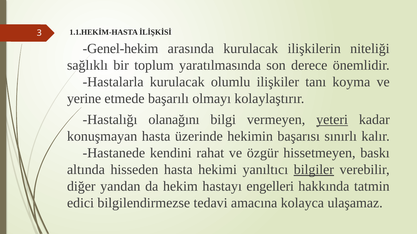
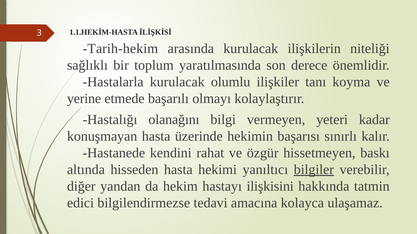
Genel-hekim: Genel-hekim -> Tarih-hekim
yeteri underline: present -> none
engelleri: engelleri -> ilişkisini
